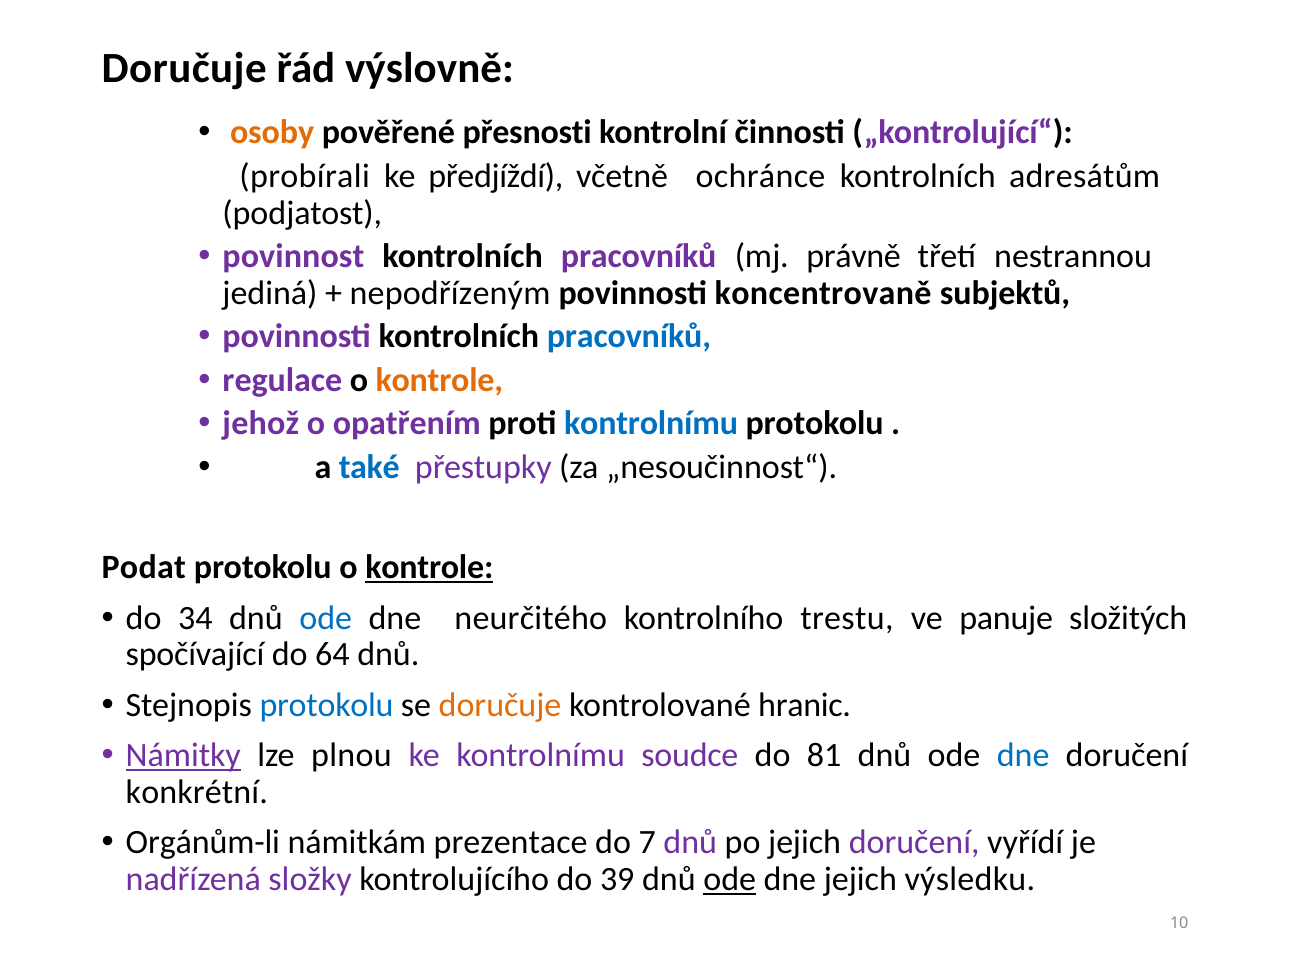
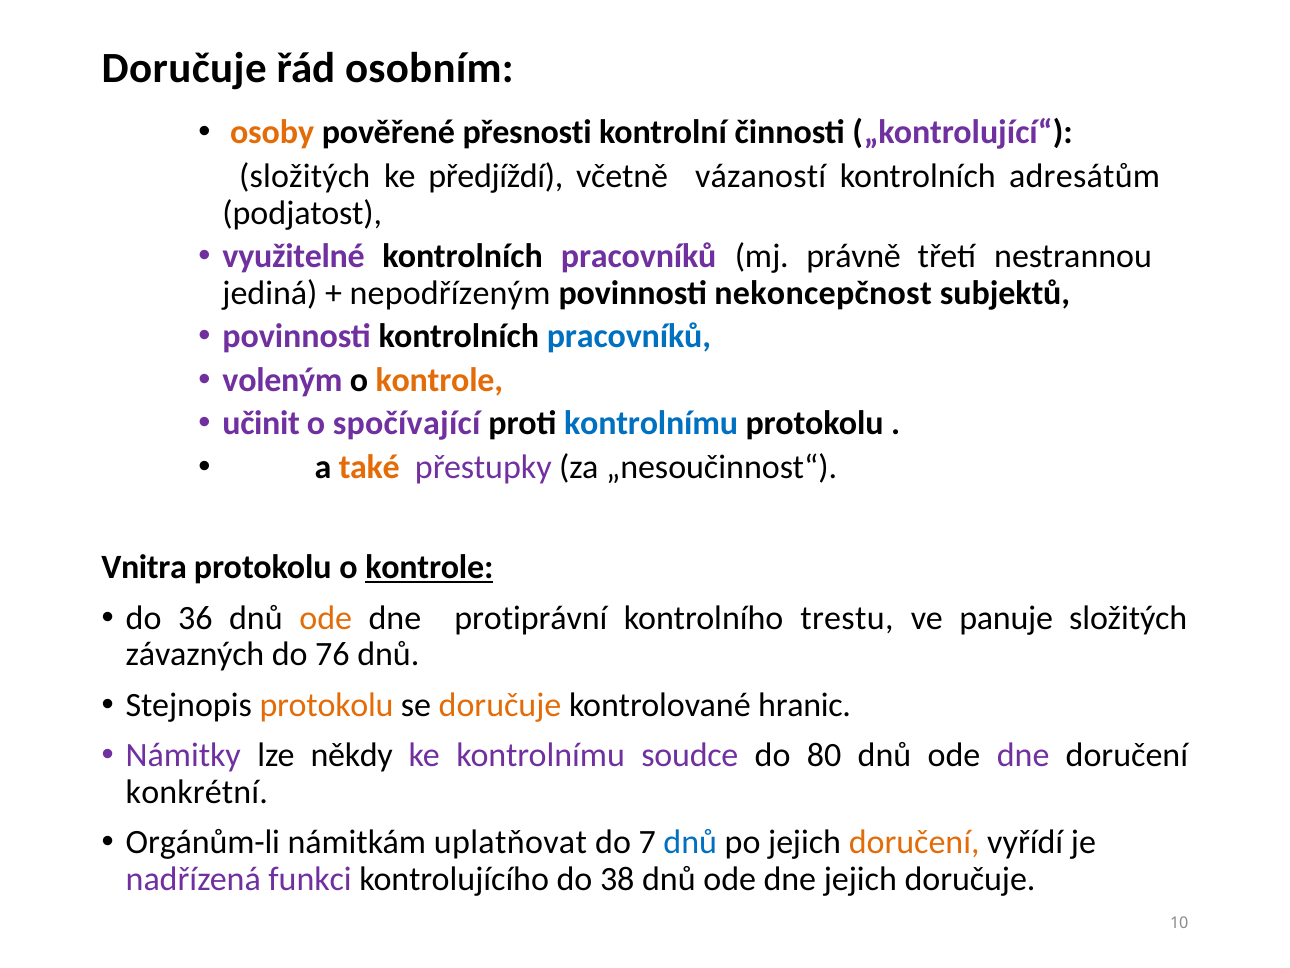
výslovně: výslovně -> osobním
probírali at (305, 176): probírali -> složitých
ochránce: ochránce -> vázaností
povinnost: povinnost -> využitelné
koncentrovaně: koncentrovaně -> nekoncepčnost
regulace: regulace -> voleným
jehož: jehož -> učinit
opatřením: opatřením -> spočívající
také colour: blue -> orange
Podat: Podat -> Vnitra
34: 34 -> 36
ode at (326, 618) colour: blue -> orange
neurčitého: neurčitého -> protiprávní
spočívající: spočívající -> závazných
64: 64 -> 76
protokolu at (327, 705) colour: blue -> orange
Námitky underline: present -> none
plnou: plnou -> někdy
81: 81 -> 80
dne at (1023, 755) colour: blue -> purple
prezentace: prezentace -> uplatňovat
dnů at (690, 842) colour: purple -> blue
doručení at (914, 842) colour: purple -> orange
složky: složky -> funkci
39: 39 -> 38
ode at (730, 879) underline: present -> none
jejich výsledku: výsledku -> doručuje
